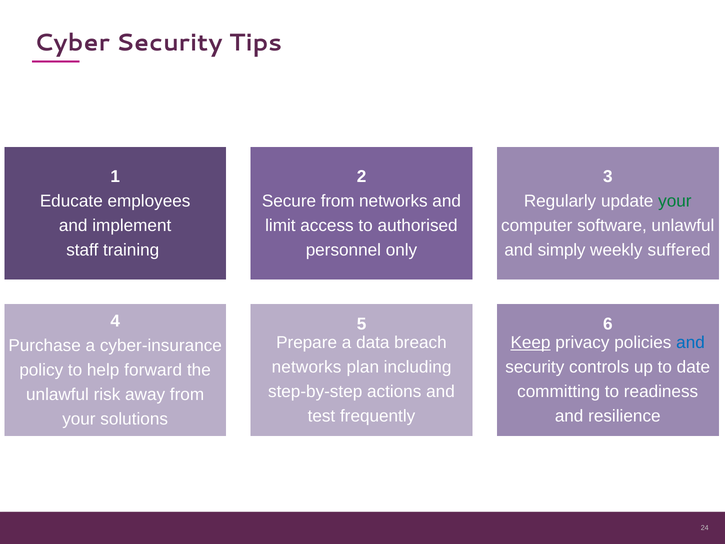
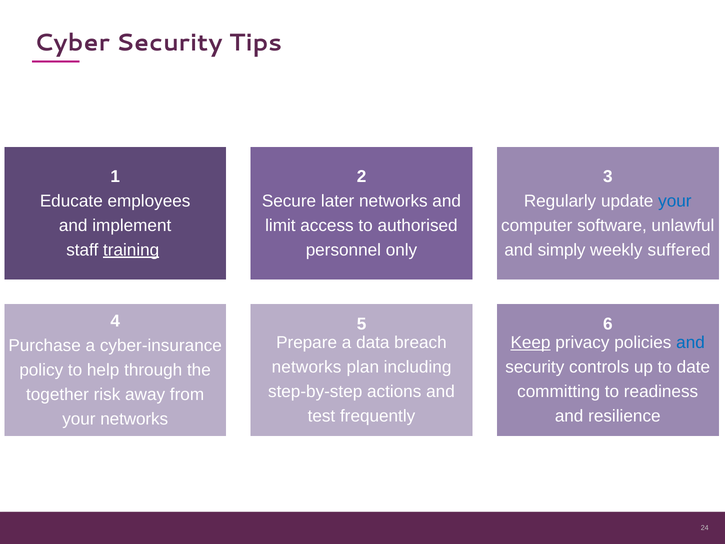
Secure from: from -> later
your at (675, 201) colour: green -> blue
training underline: none -> present
forward: forward -> through
unlawful at (58, 394): unlawful -> together
your solutions: solutions -> networks
